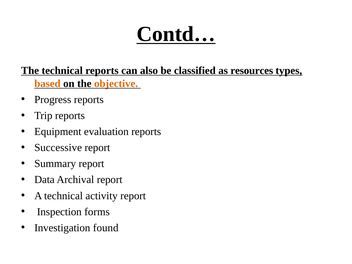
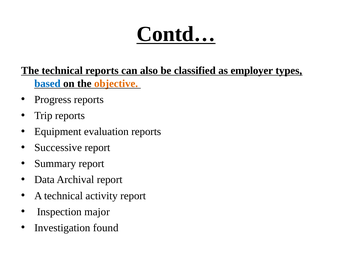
resources: resources -> employer
based colour: orange -> blue
forms: forms -> major
